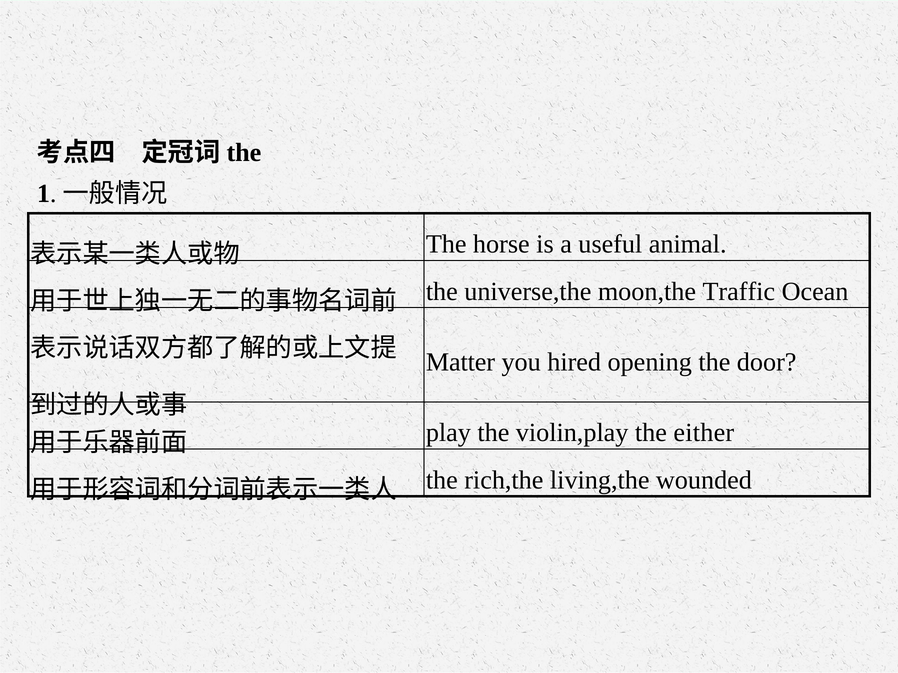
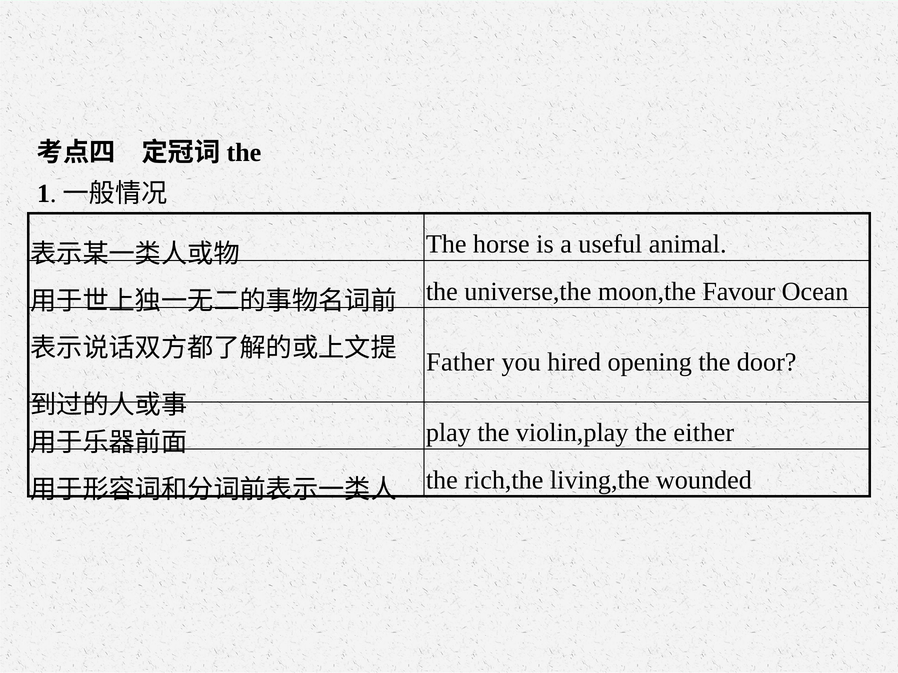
Traffic: Traffic -> Favour
Matter: Matter -> Father
